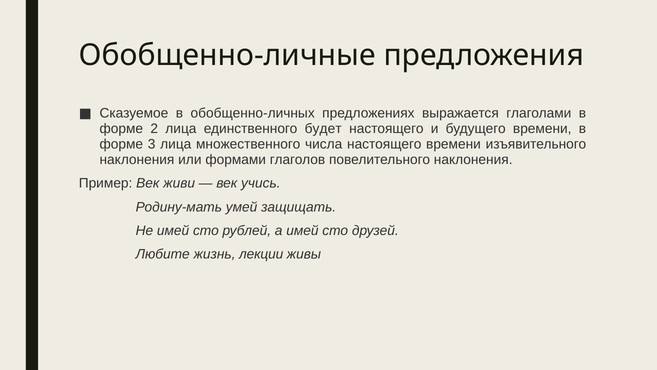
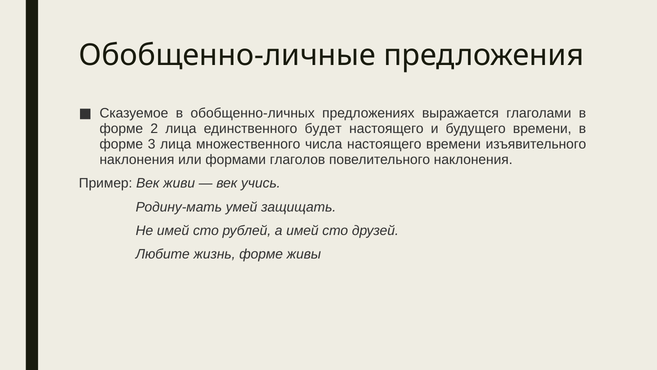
жизнь лекции: лекции -> форме
